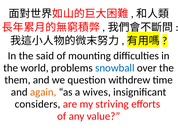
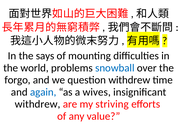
said: said -> says
them: them -> forgo
again colour: orange -> blue
considers at (38, 105): considers -> withdrew
